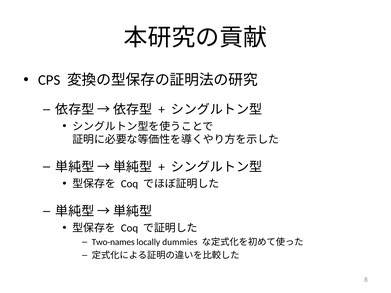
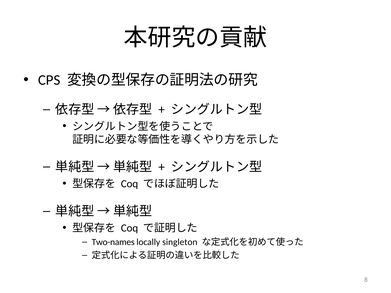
dummies: dummies -> singleton
